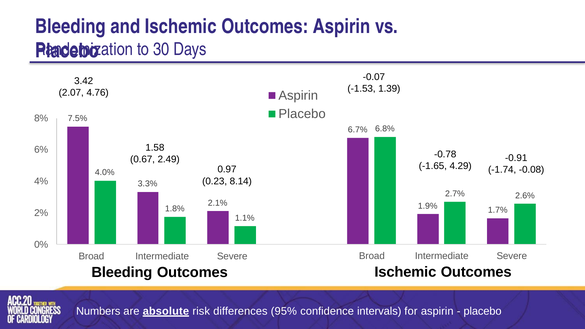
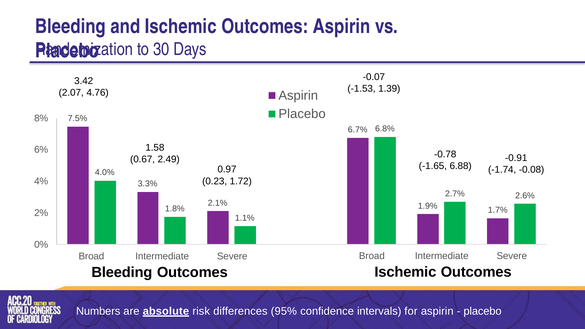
4.29: 4.29 -> 6.88
8.14: 8.14 -> 1.72
